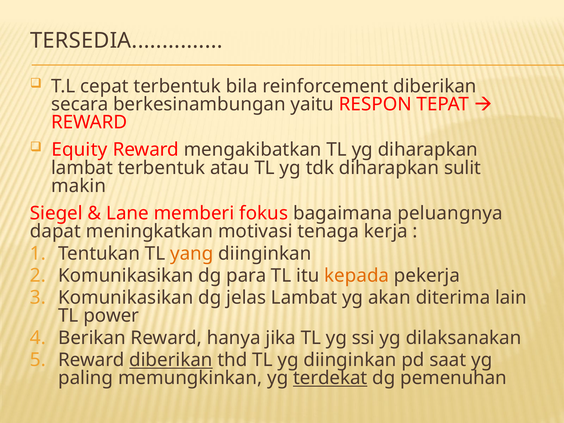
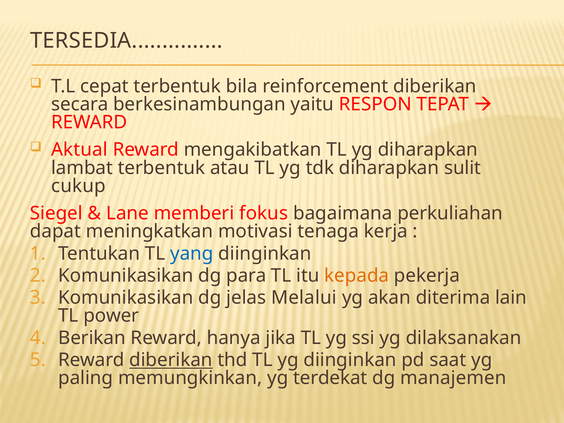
Equity: Equity -> Aktual
makin: makin -> cukup
peluangnya: peluangnya -> perkuliahan
yang colour: orange -> blue
jelas Lambat: Lambat -> Melalui
terdekat underline: present -> none
pemenuhan: pemenuhan -> manajemen
